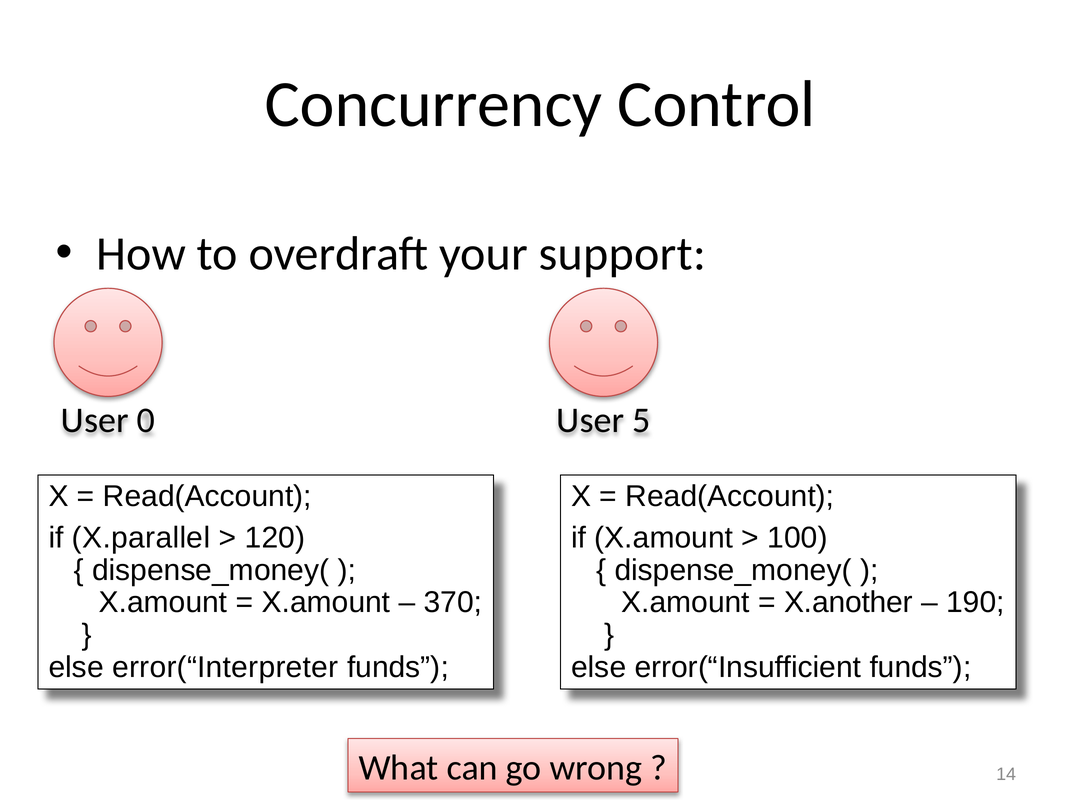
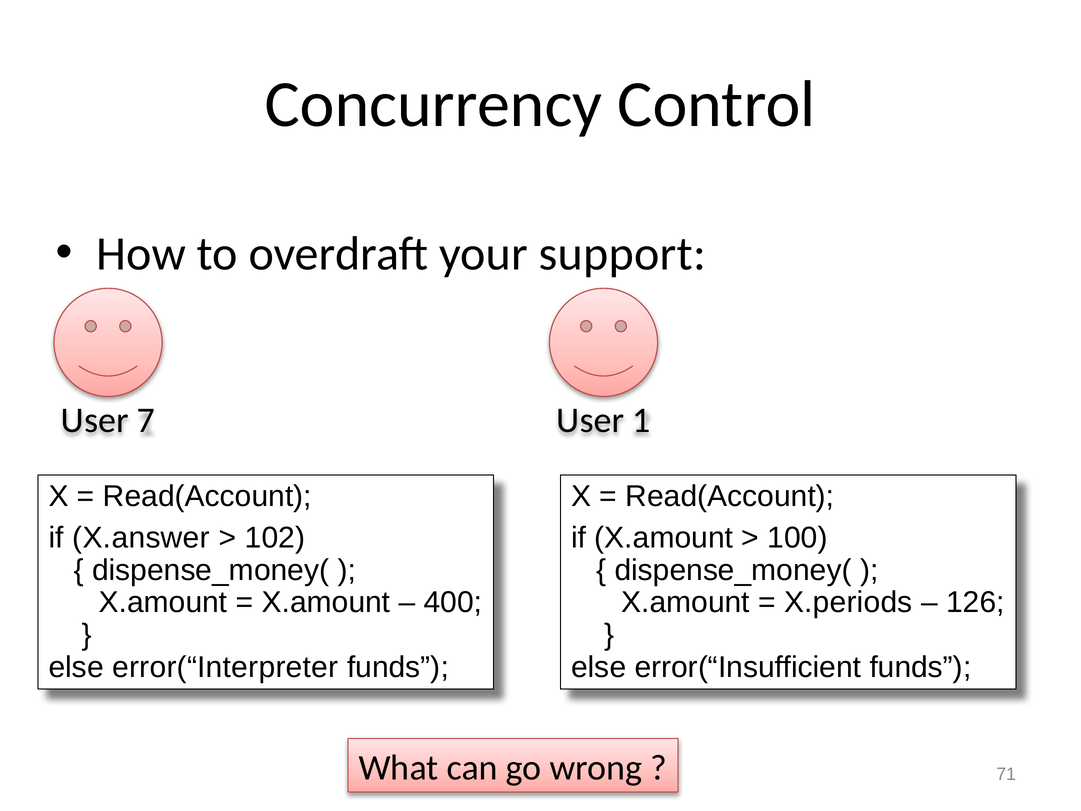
0: 0 -> 7
5: 5 -> 1
X.parallel: X.parallel -> X.answer
120: 120 -> 102
370: 370 -> 400
X.another: X.another -> X.periods
190: 190 -> 126
14: 14 -> 71
